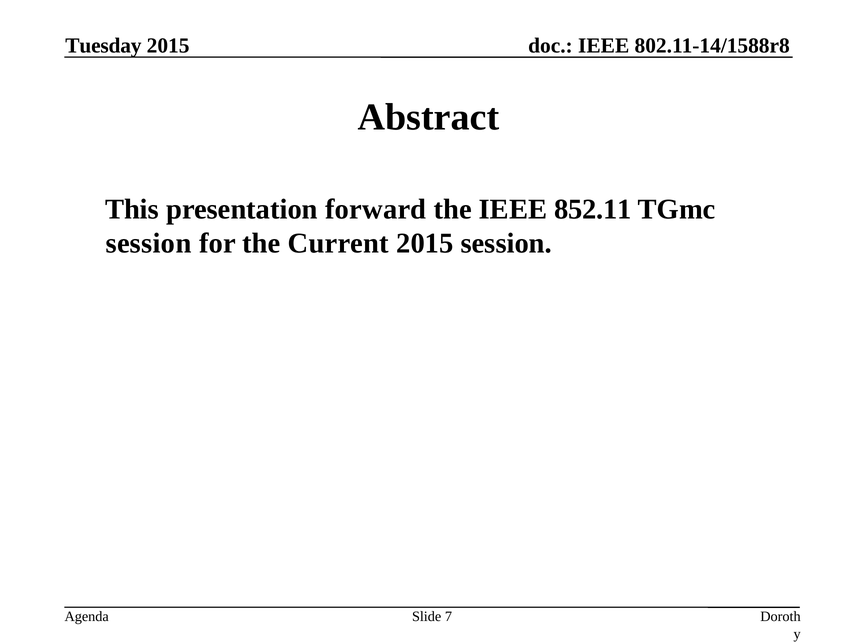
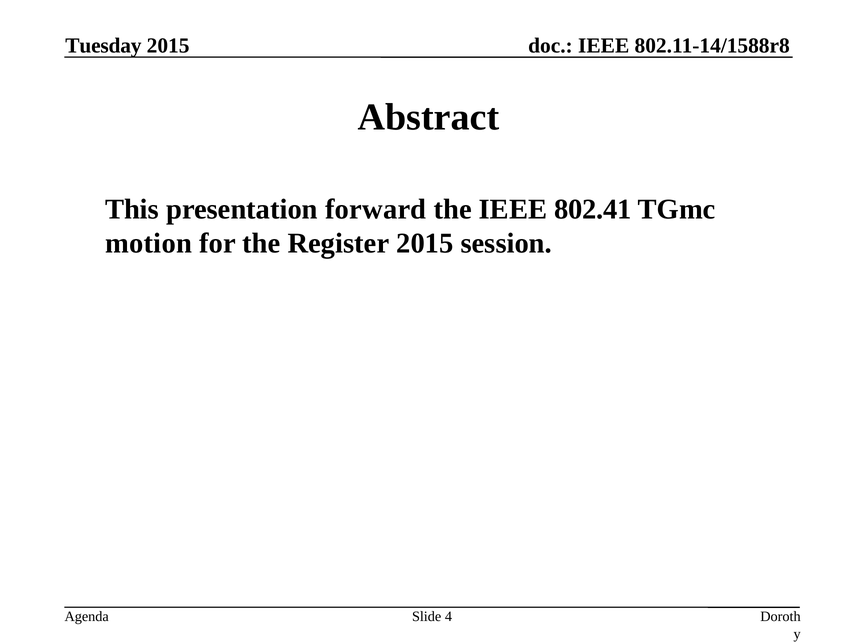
852.11: 852.11 -> 802.41
session at (149, 243): session -> motion
Current: Current -> Register
7: 7 -> 4
